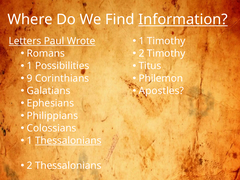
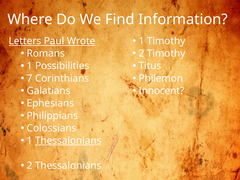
Information underline: present -> none
9: 9 -> 7
Apostles: Apostles -> Innocent
